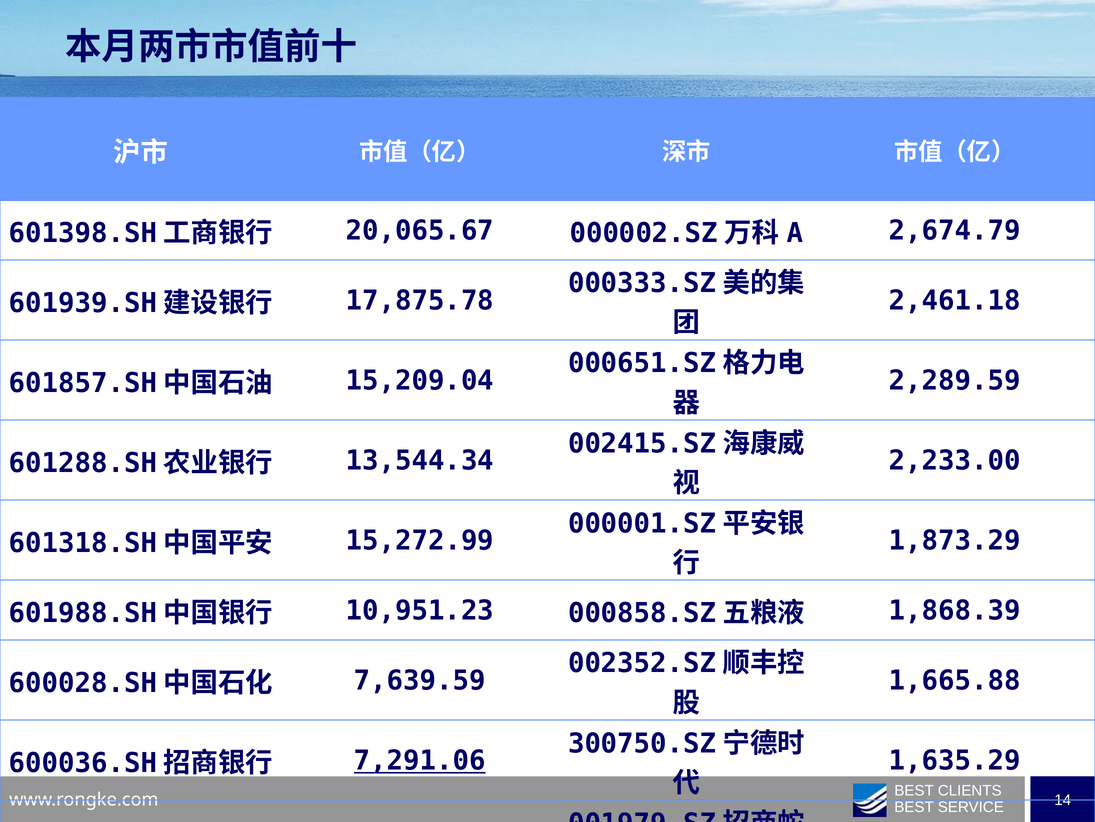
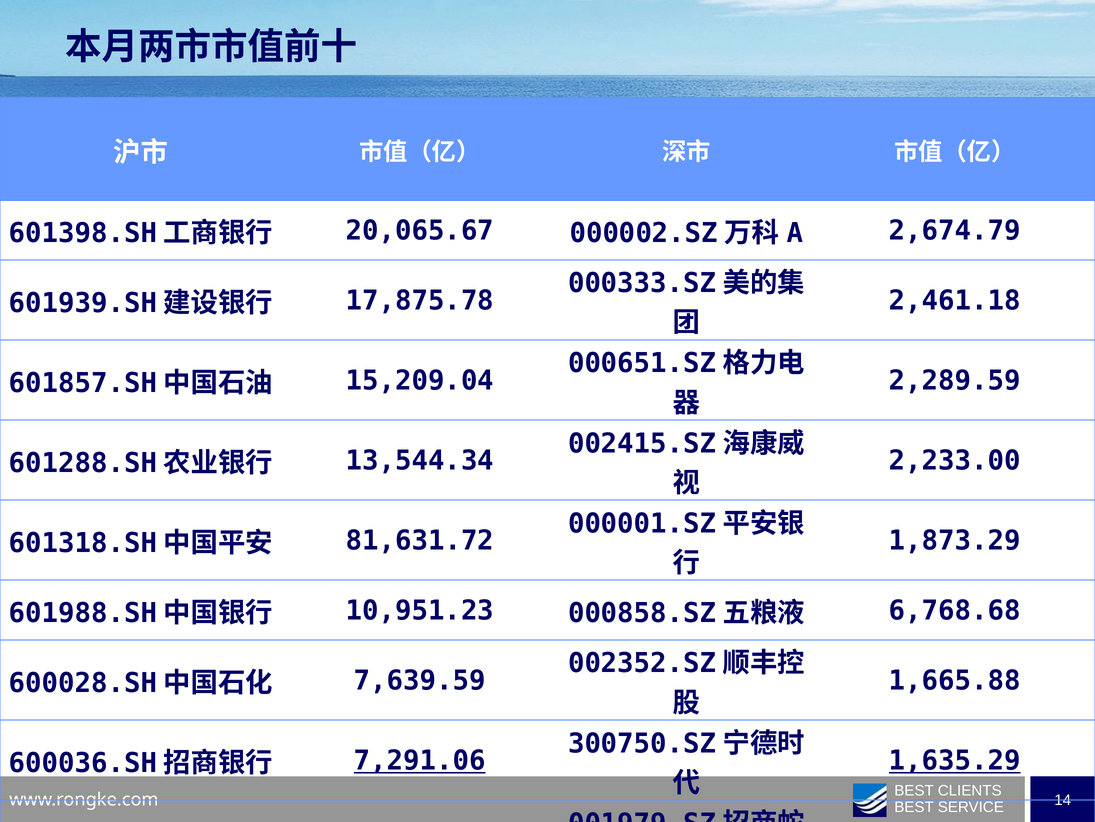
15,272.99: 15,272.99 -> 81,631.72
1,868.39: 1,868.39 -> 6,768.68
1,635.29 underline: none -> present
